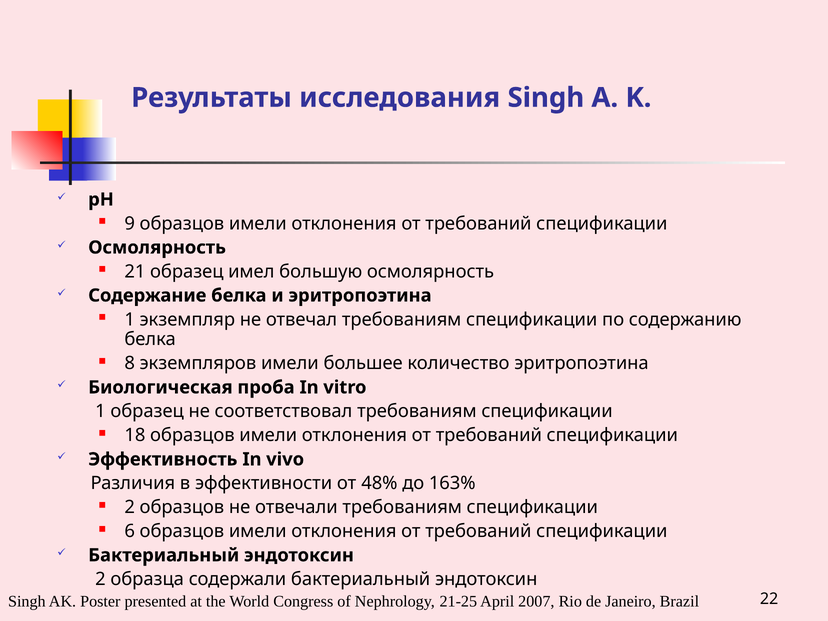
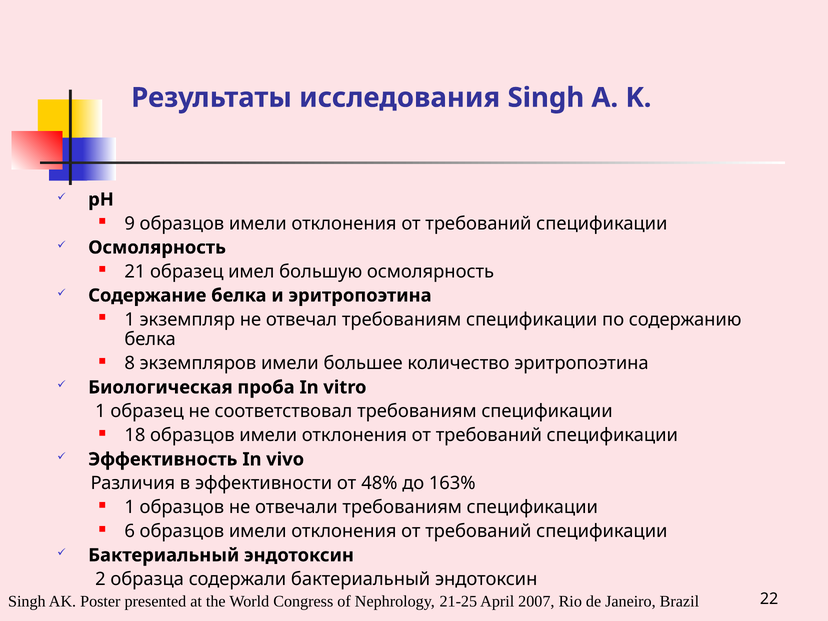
2 at (130, 507): 2 -> 1
